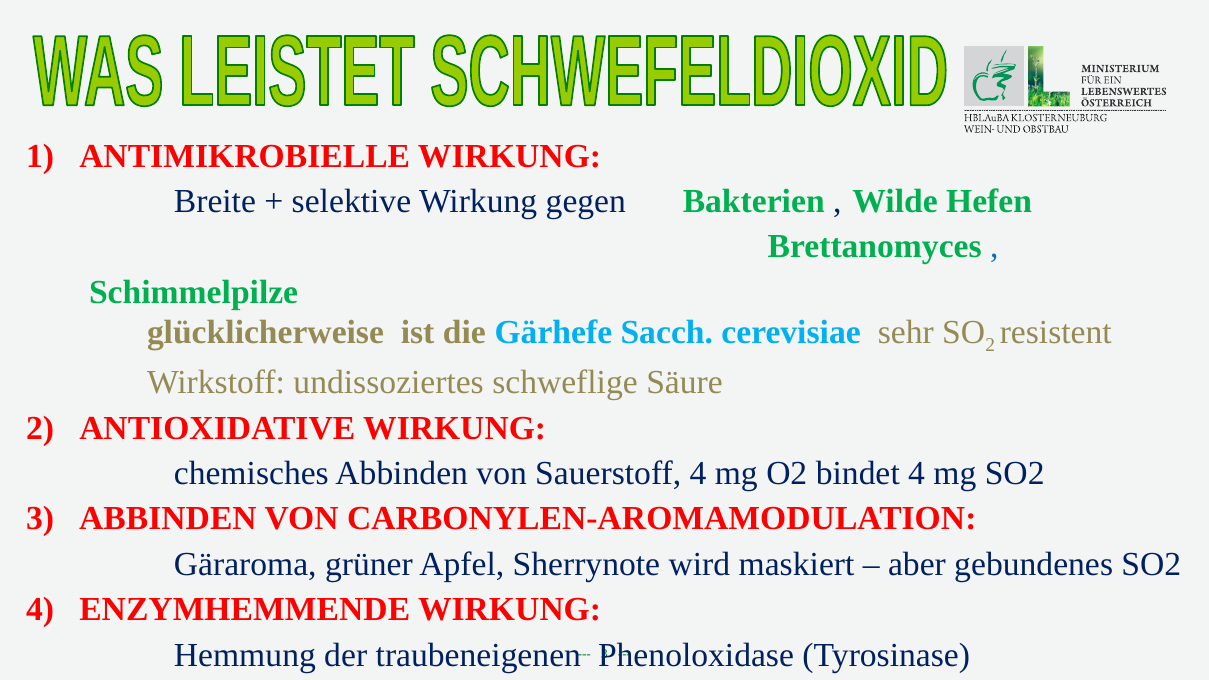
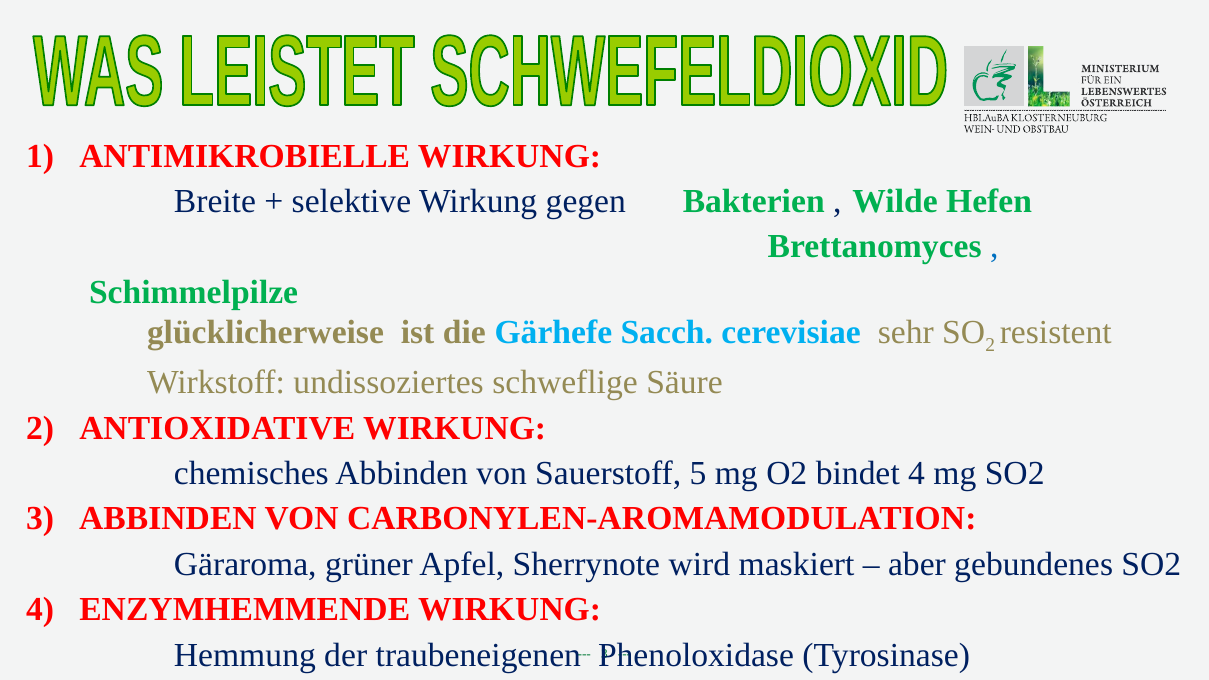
Sauerstoff 4: 4 -> 5
